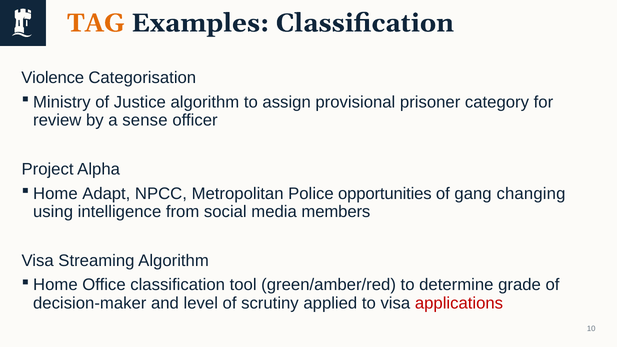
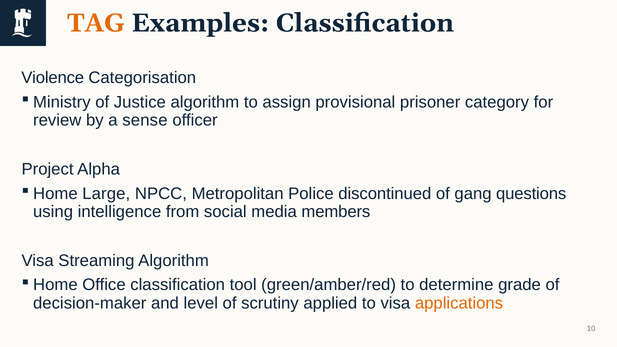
Adapt: Adapt -> Large
opportunities: opportunities -> discontinued
changing: changing -> questions
applications colour: red -> orange
